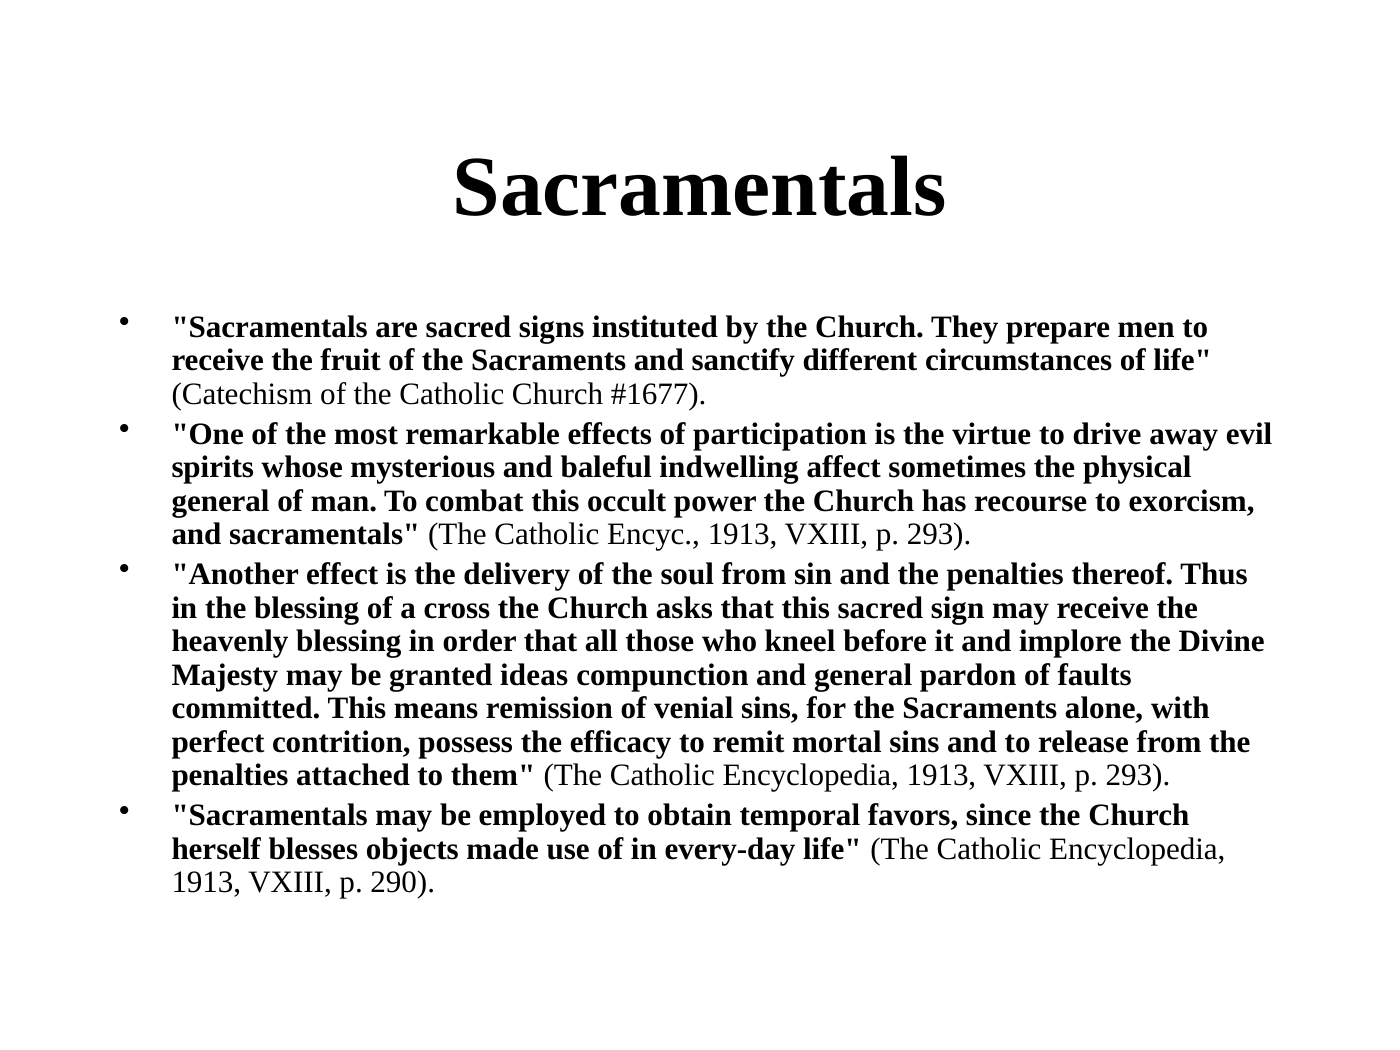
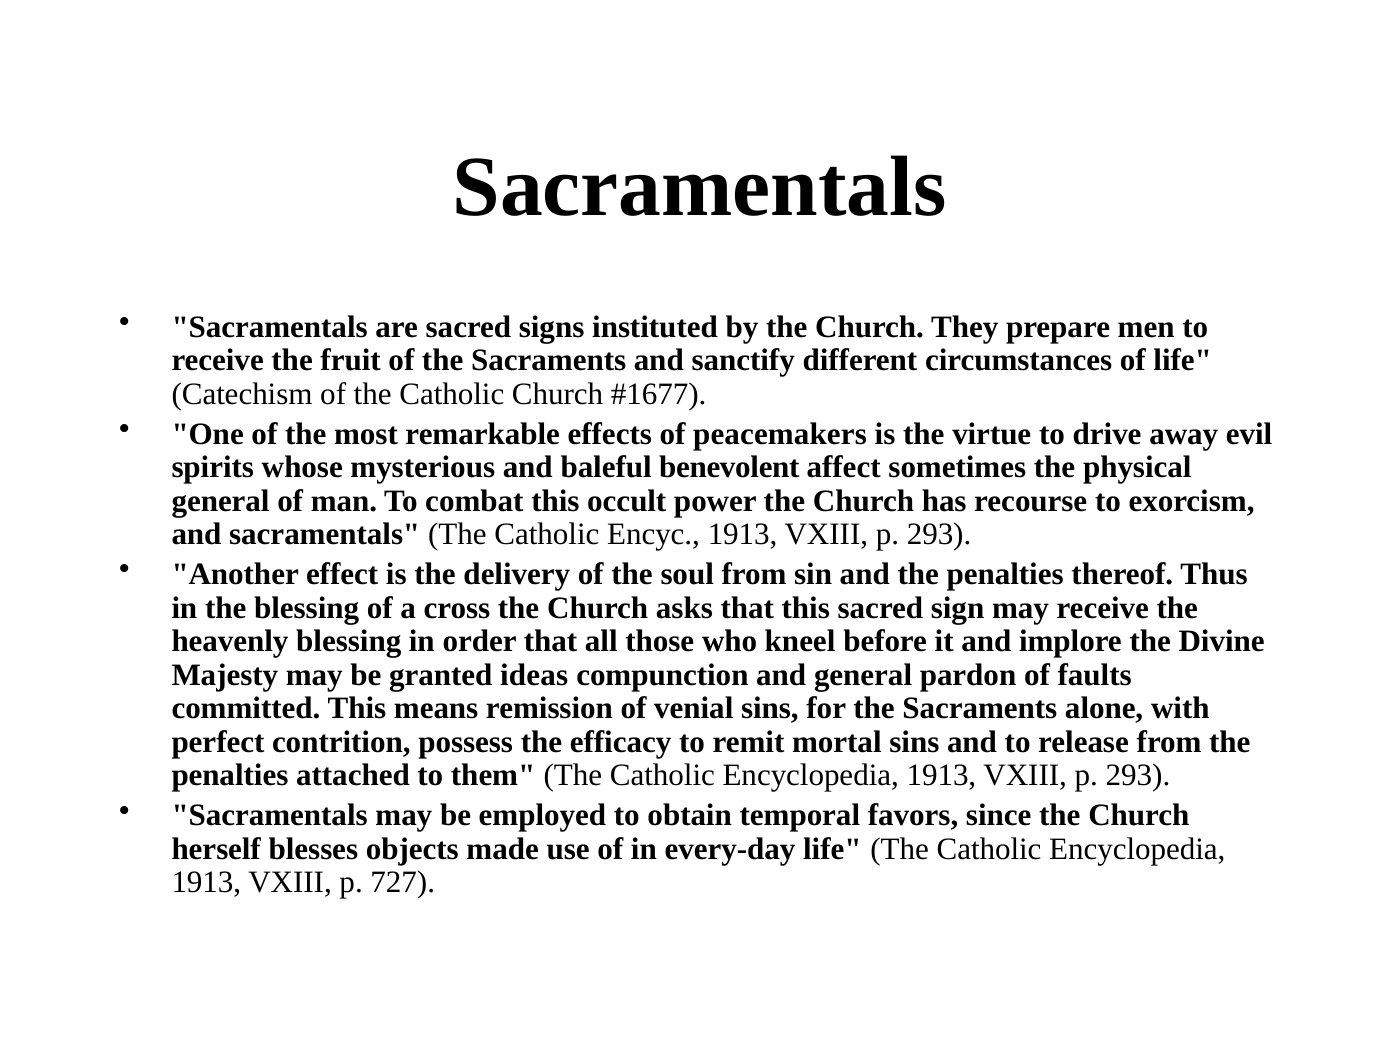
participation: participation -> peacemakers
indwelling: indwelling -> benevolent
290: 290 -> 727
